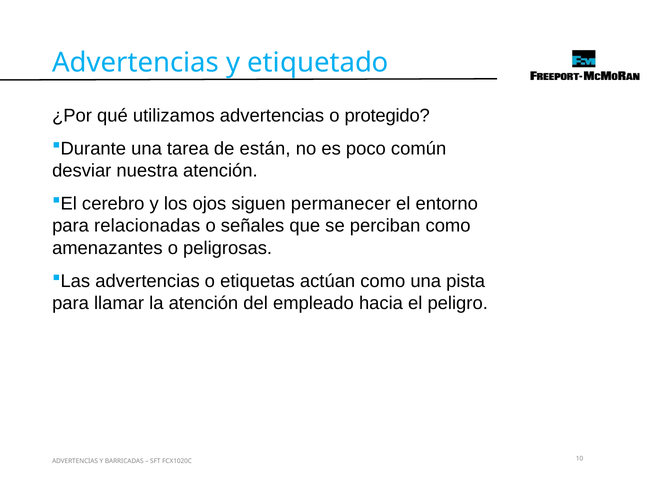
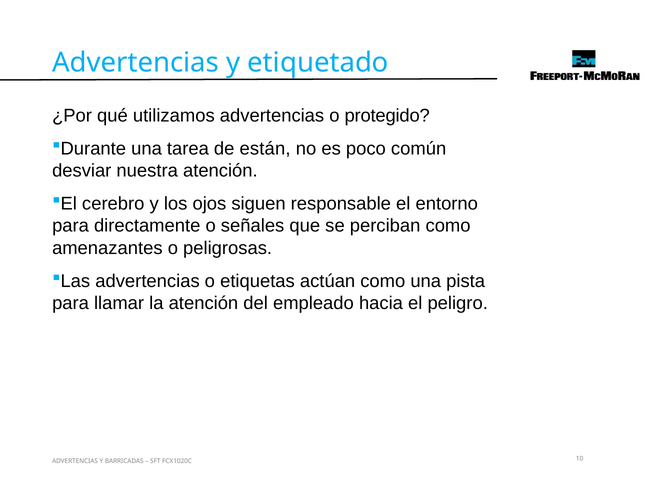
permanecer: permanecer -> responsable
relacionadas: relacionadas -> directamente
